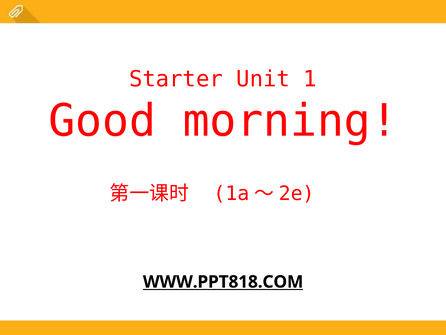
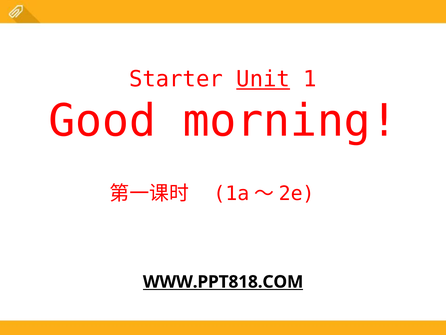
Unit underline: none -> present
